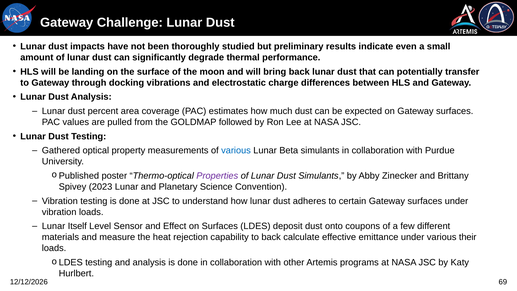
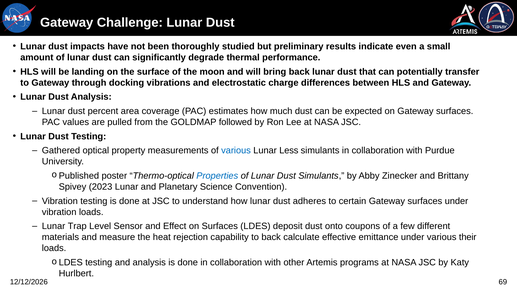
Beta: Beta -> Less
Properties colour: purple -> blue
Itself: Itself -> Trap
